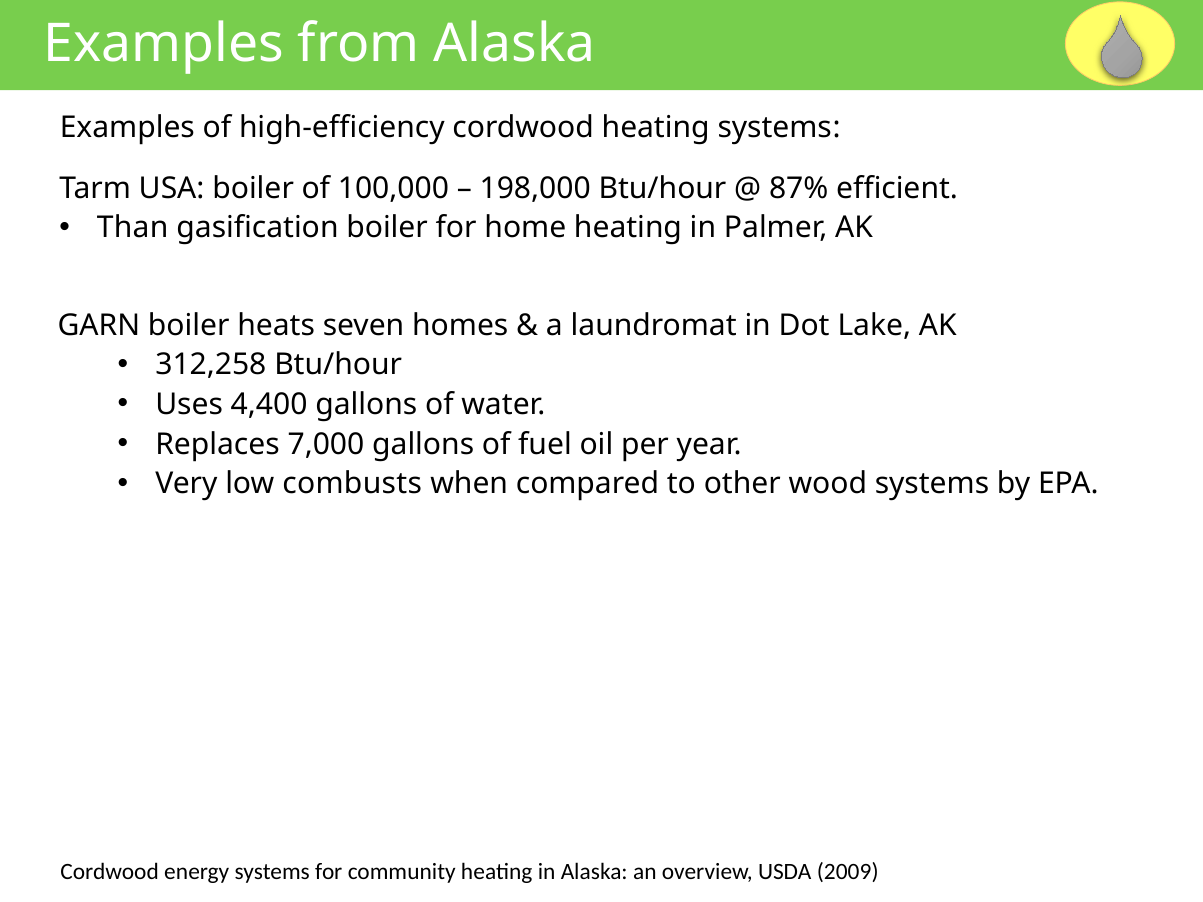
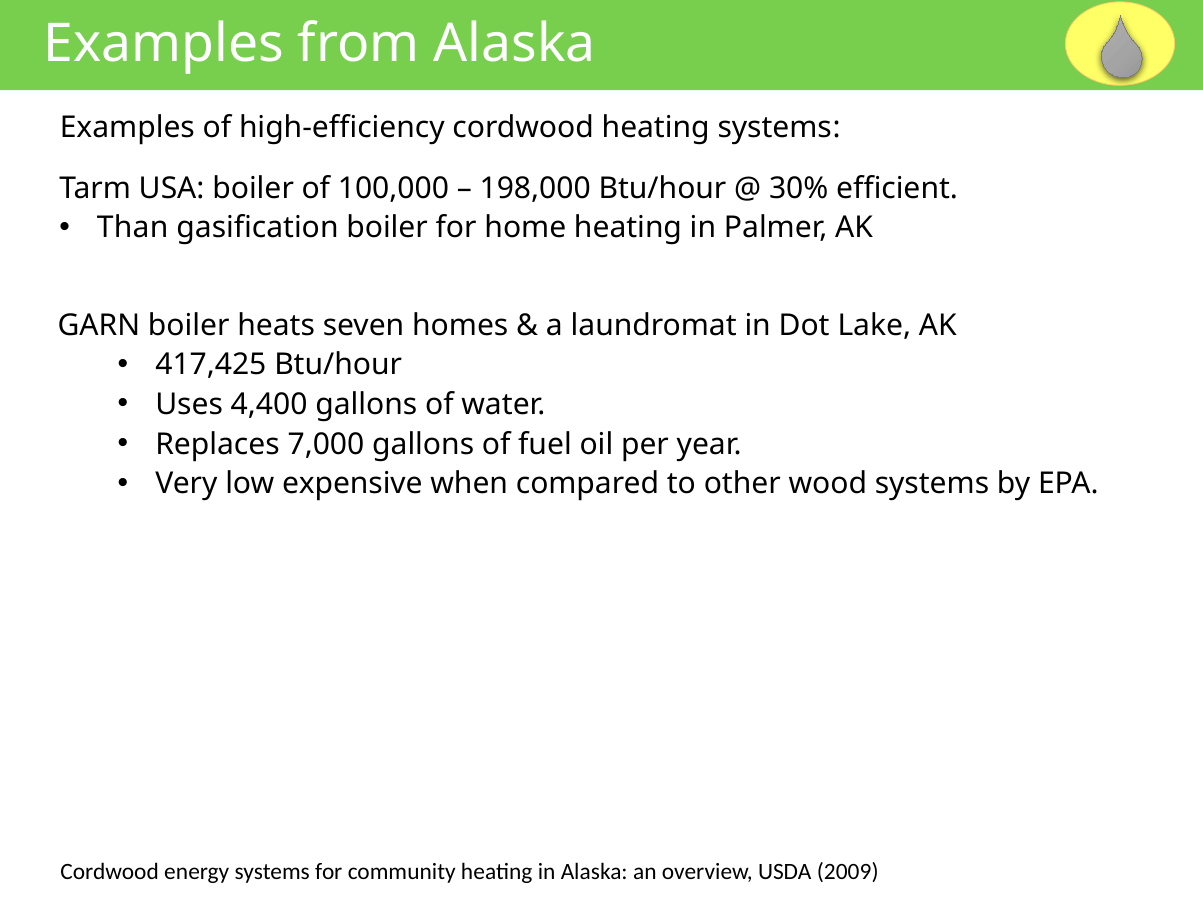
87%: 87% -> 30%
312,258: 312,258 -> 417,425
combusts: combusts -> expensive
